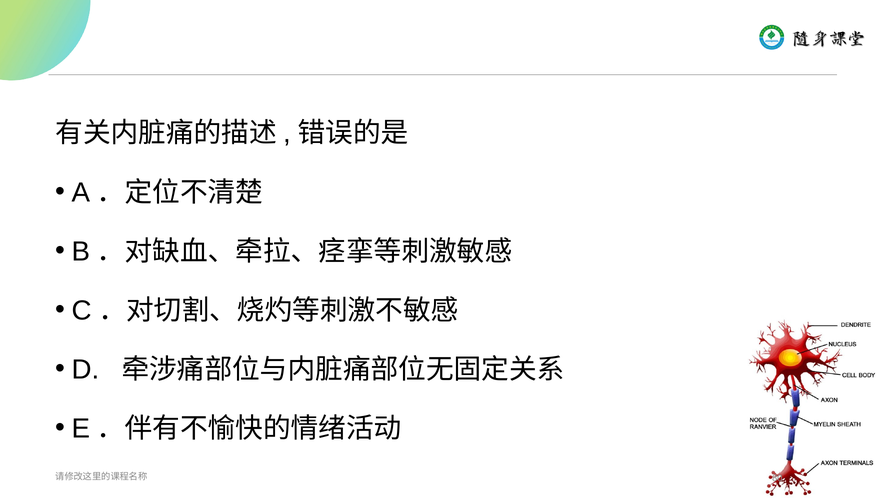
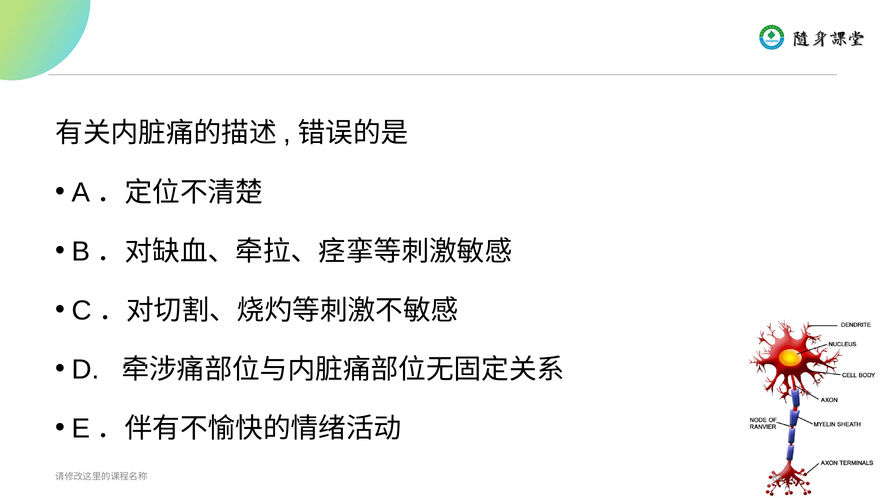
80: 80 -> 84
